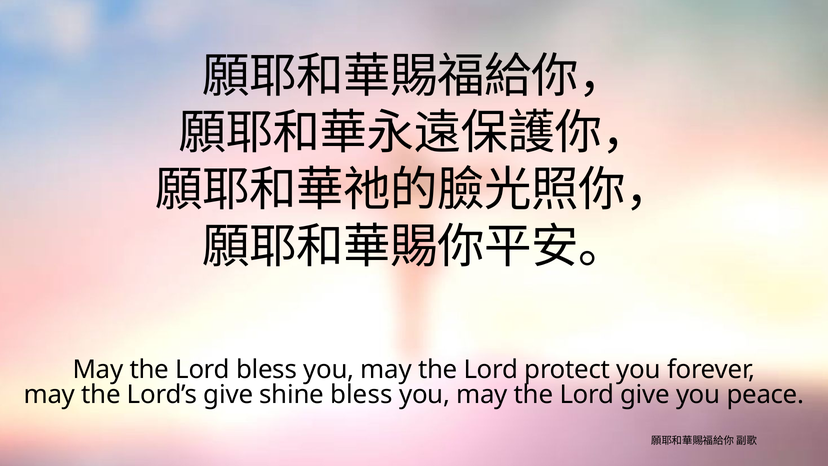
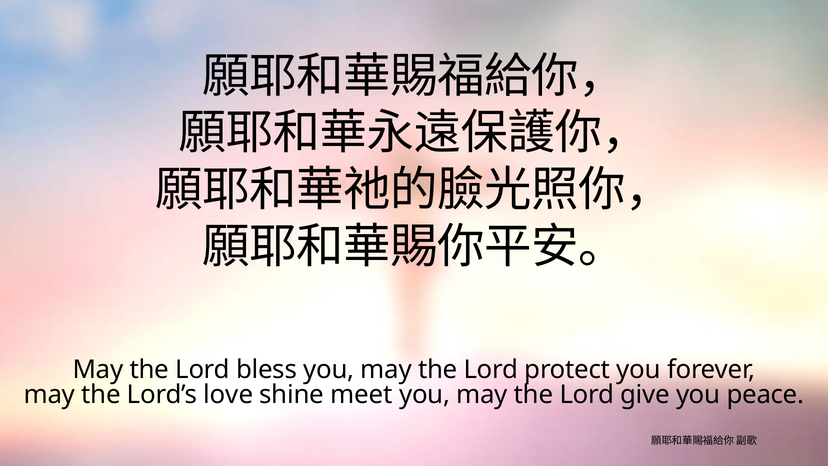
Lord’s give: give -> love
shine bless: bless -> meet
